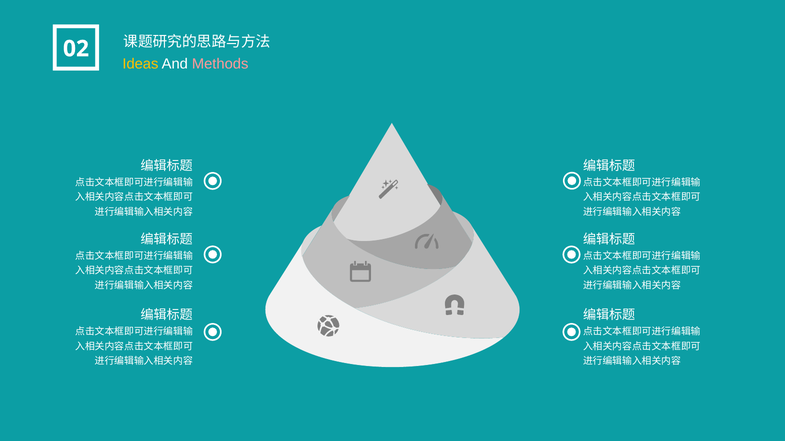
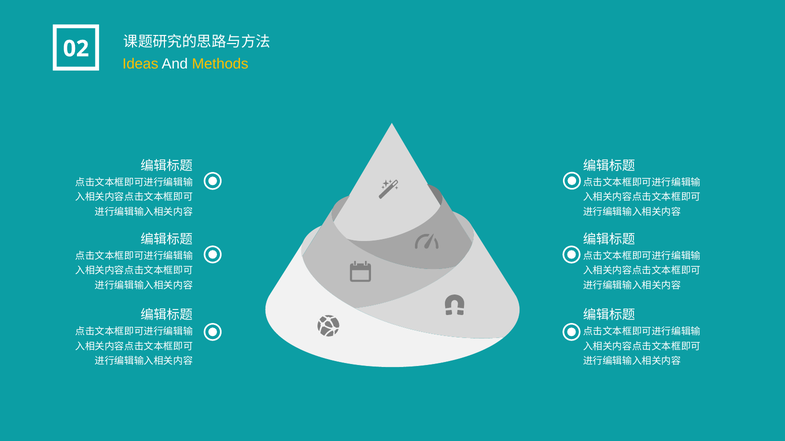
Methods colour: pink -> yellow
